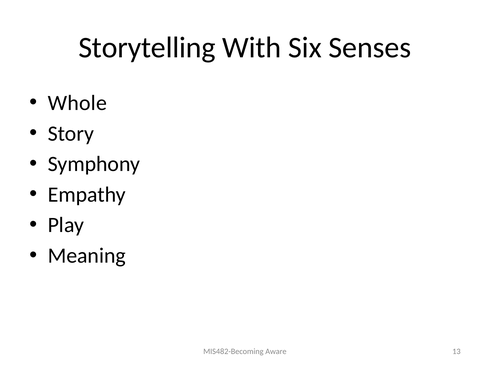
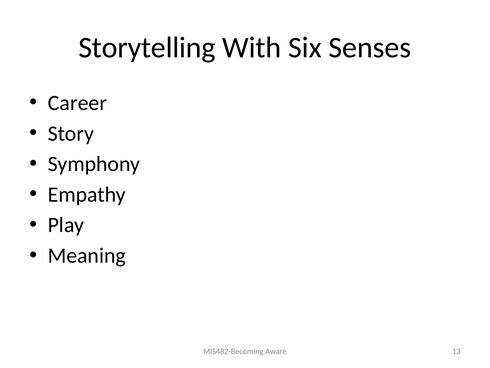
Whole: Whole -> Career
